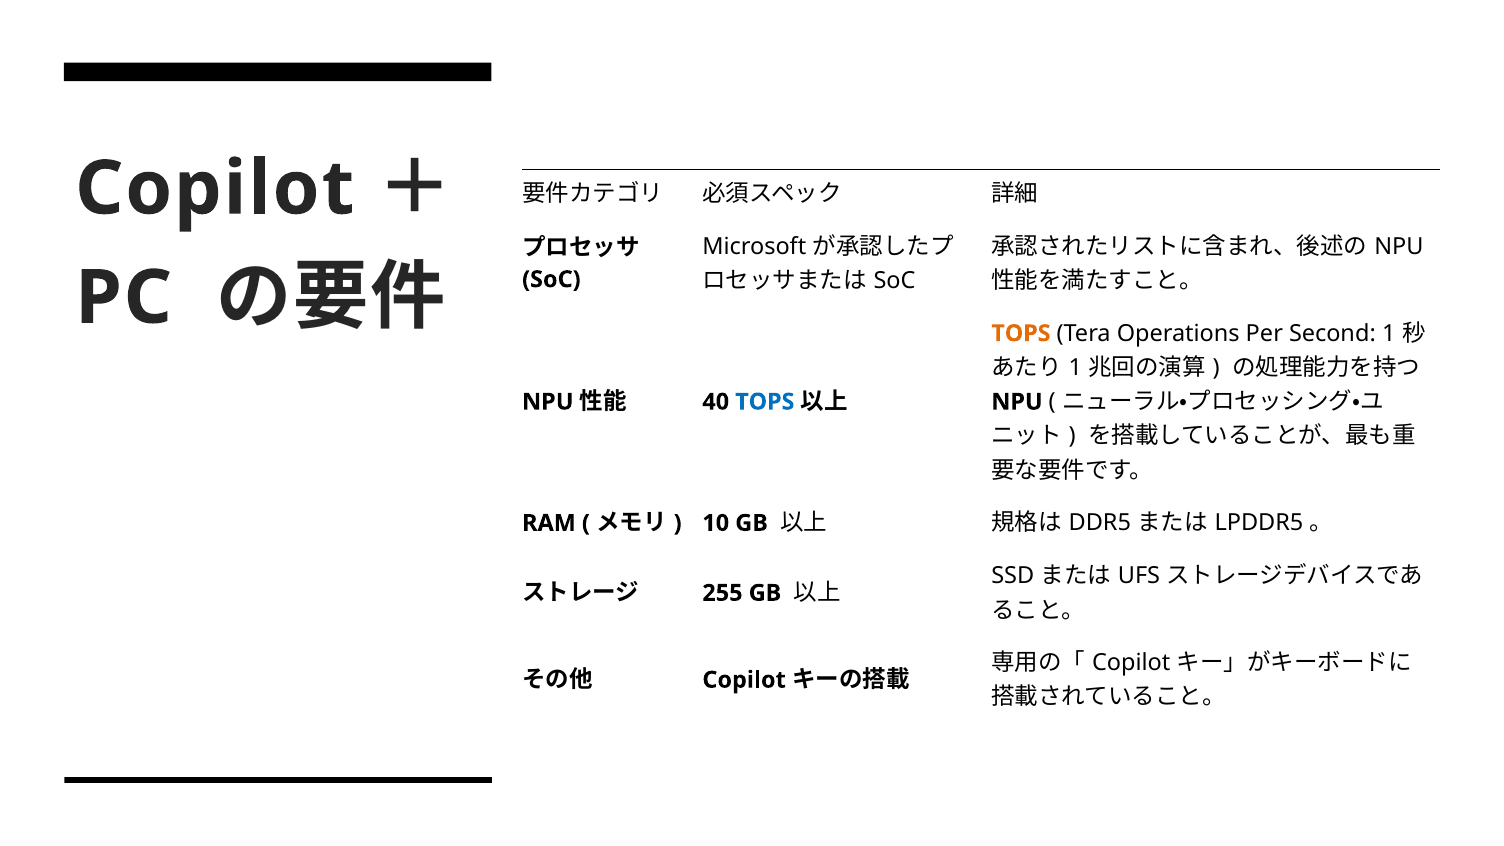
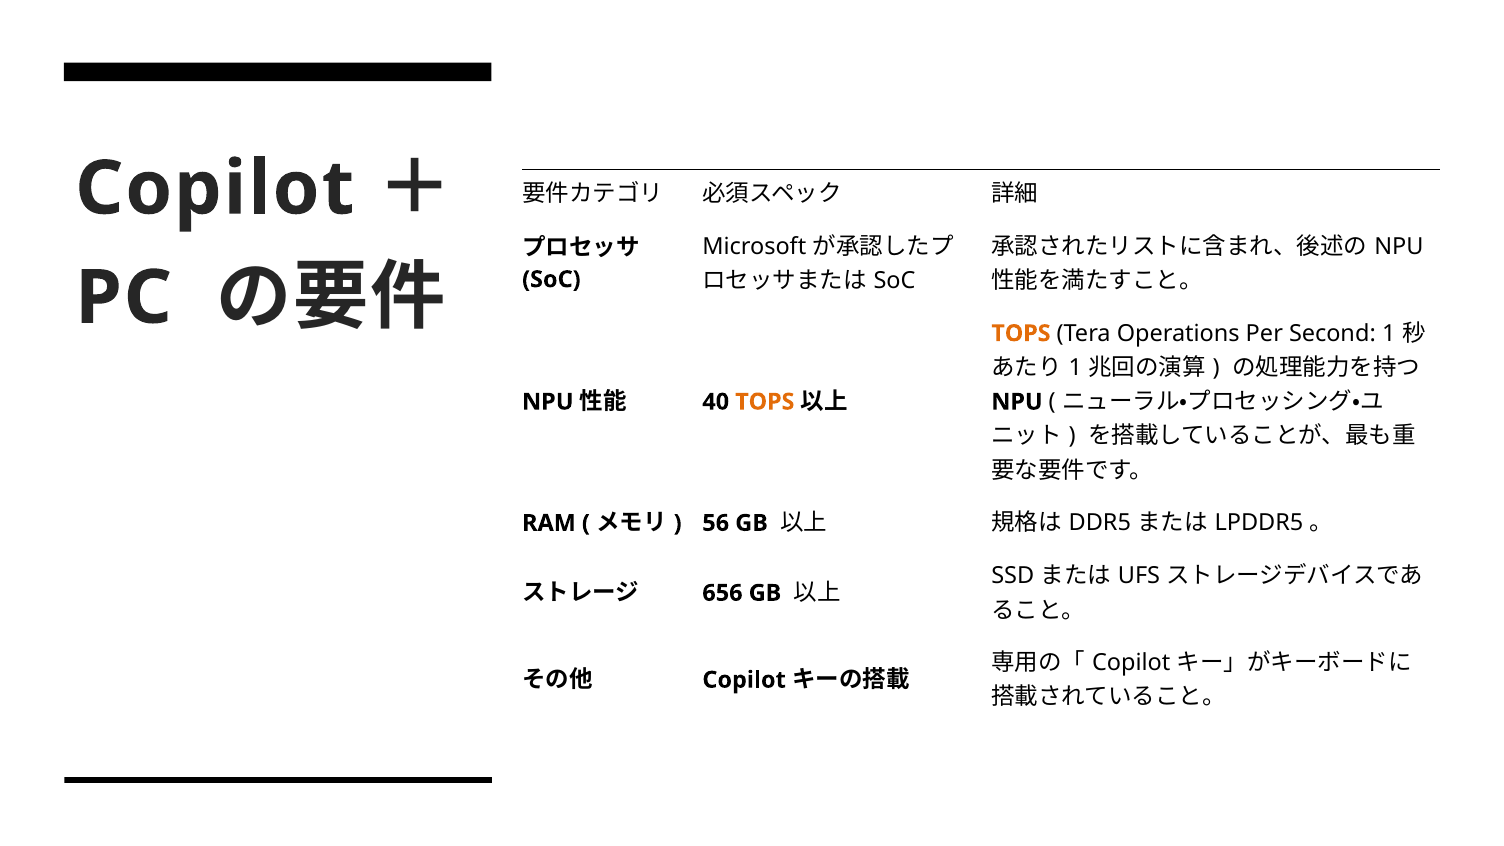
TOPS at (765, 402) colour: blue -> orange
10: 10 -> 56
255: 255 -> 656
